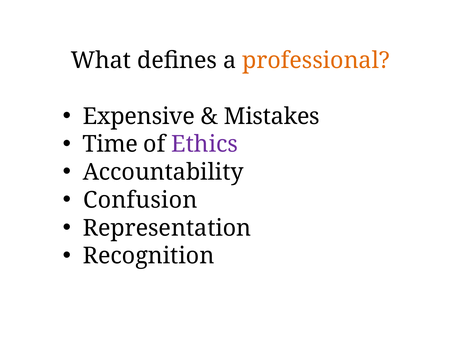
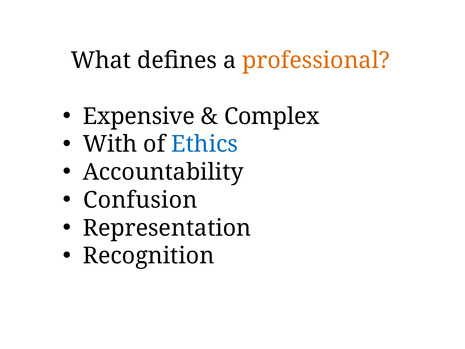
Mistakes: Mistakes -> Complex
Time: Time -> With
Ethics colour: purple -> blue
